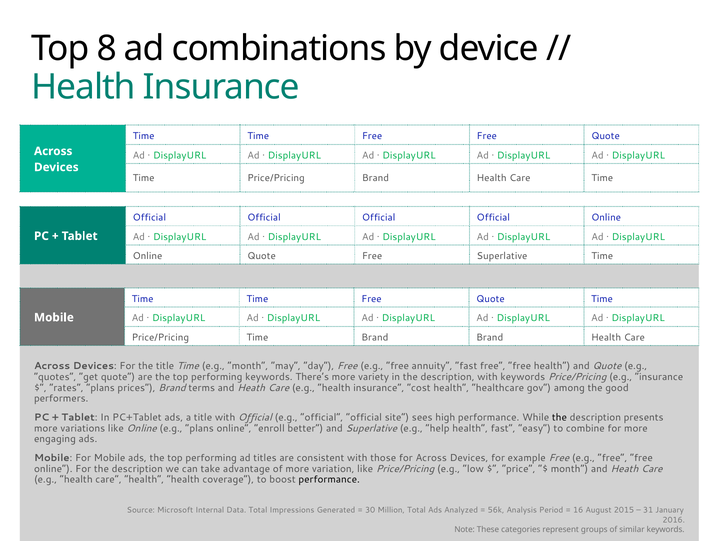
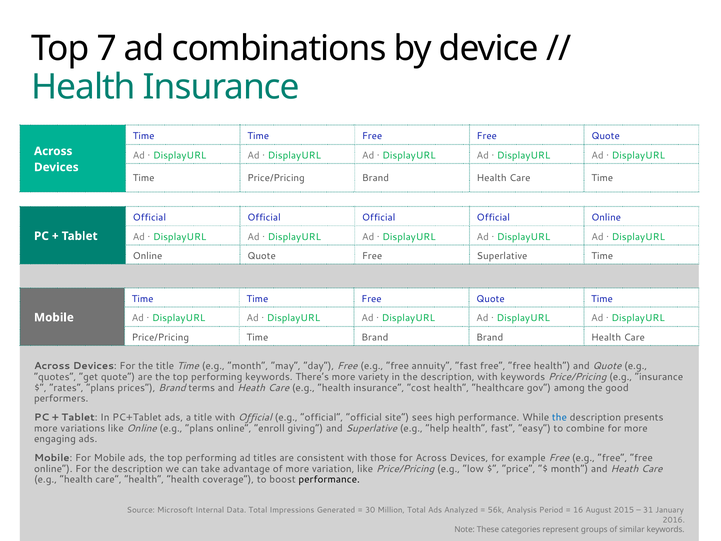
8: 8 -> 7
the at (559, 417) colour: black -> blue
better: better -> giving
